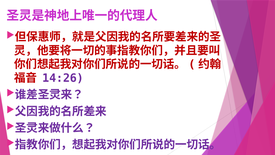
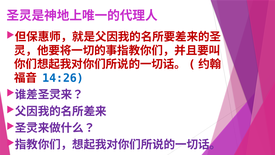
14:26 colour: purple -> blue
